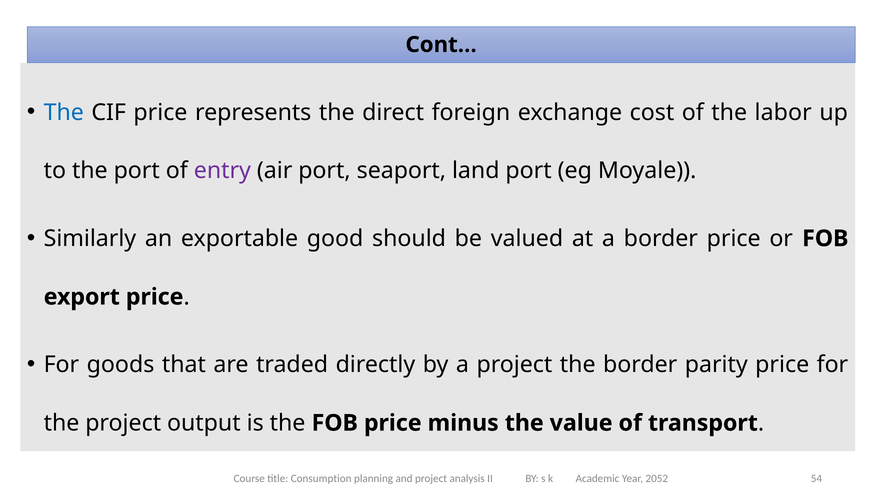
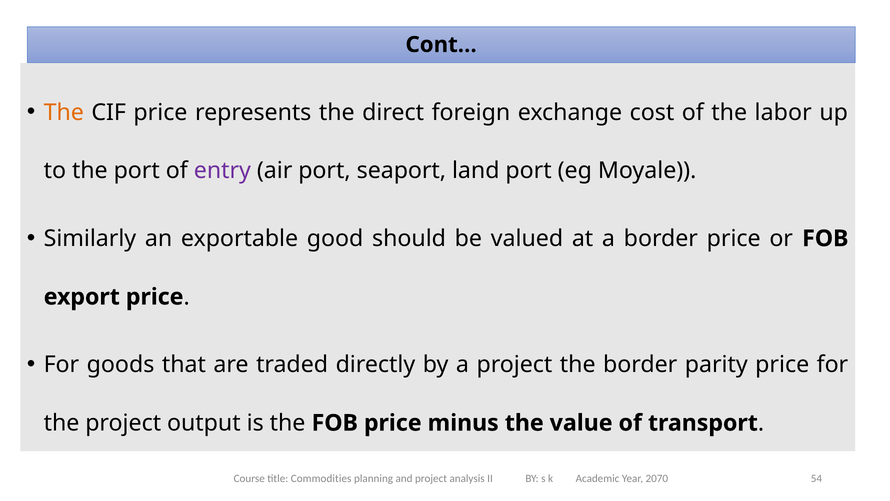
The at (64, 112) colour: blue -> orange
Consumption: Consumption -> Commodities
2052: 2052 -> 2070
